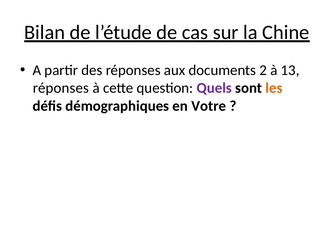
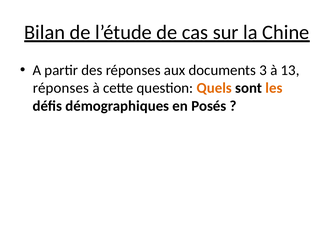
2: 2 -> 3
Quels colour: purple -> orange
Votre: Votre -> Posés
